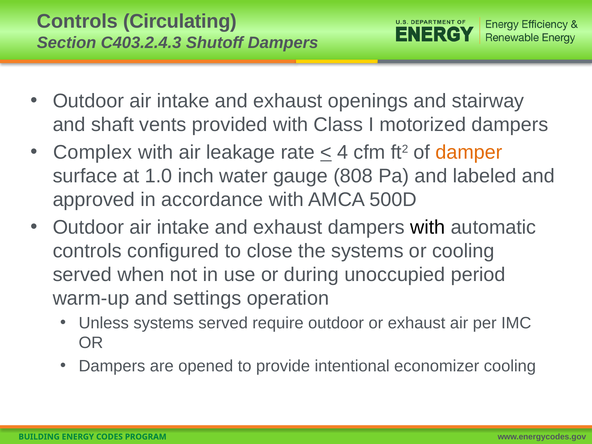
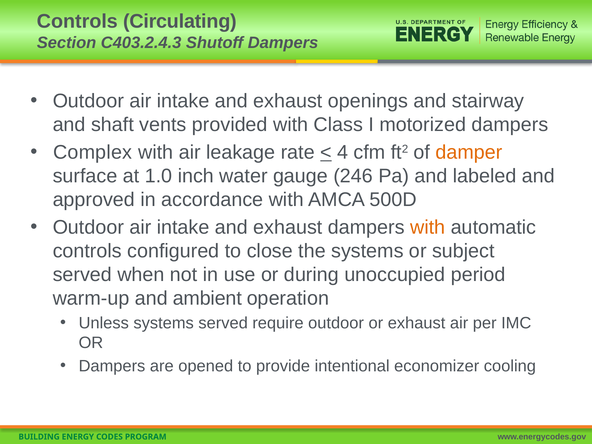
808: 808 -> 246
with at (428, 227) colour: black -> orange
or cooling: cooling -> subject
settings: settings -> ambient
